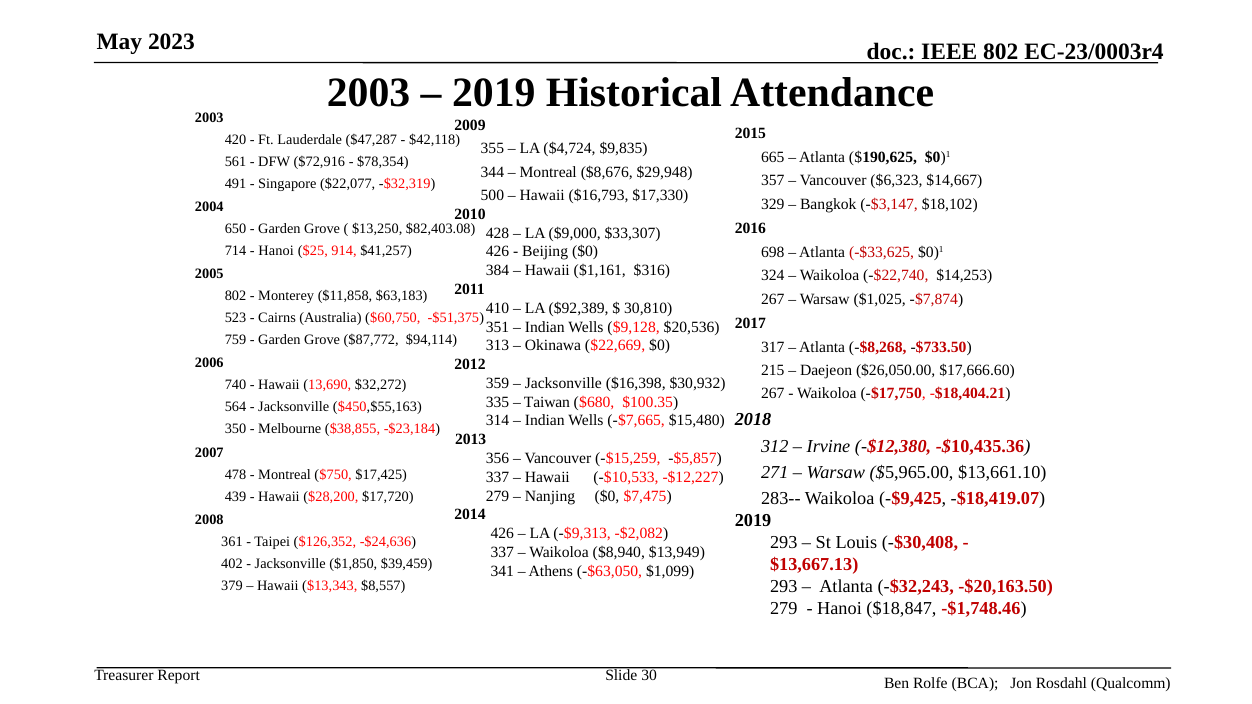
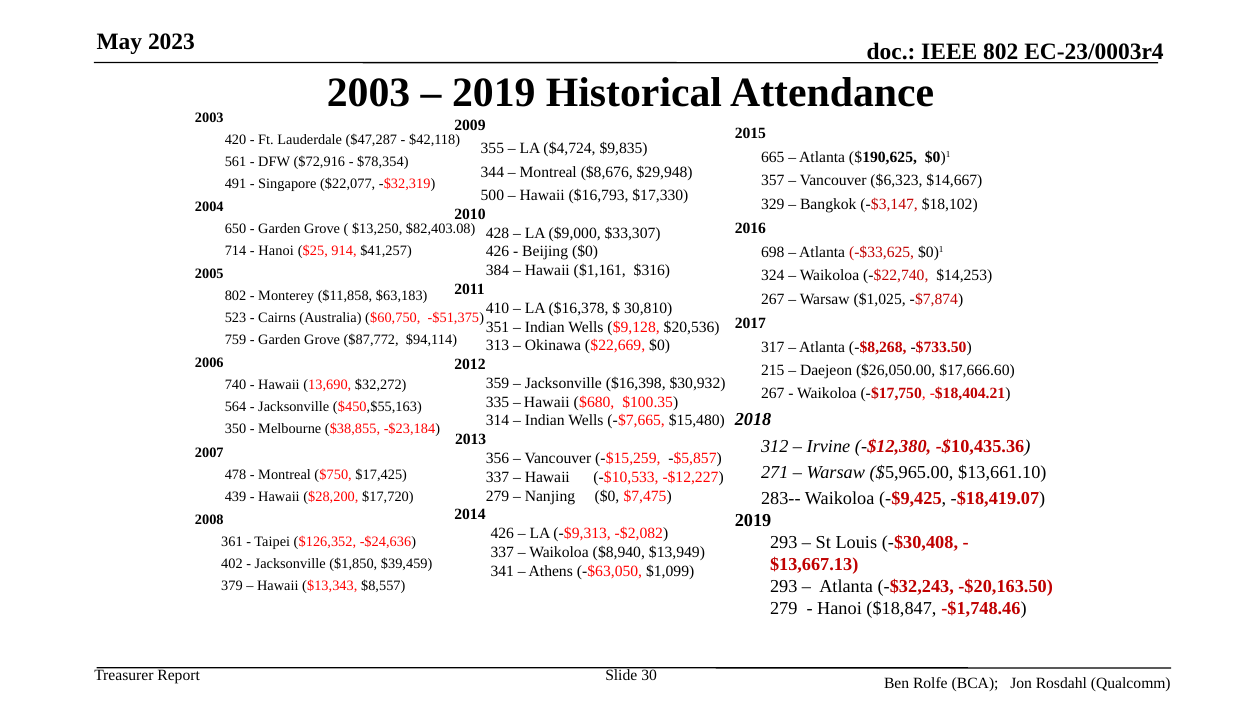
$92,389: $92,389 -> $16,378
Taiwan at (547, 402): Taiwan -> Hawaii
